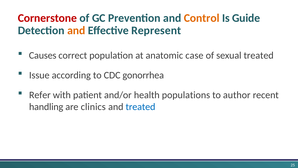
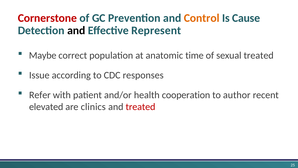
Guide: Guide -> Cause
and at (76, 30) colour: orange -> black
Causes: Causes -> Maybe
case: case -> time
gonorrhea: gonorrhea -> responses
populations: populations -> cooperation
handling: handling -> elevated
treated at (140, 107) colour: blue -> red
